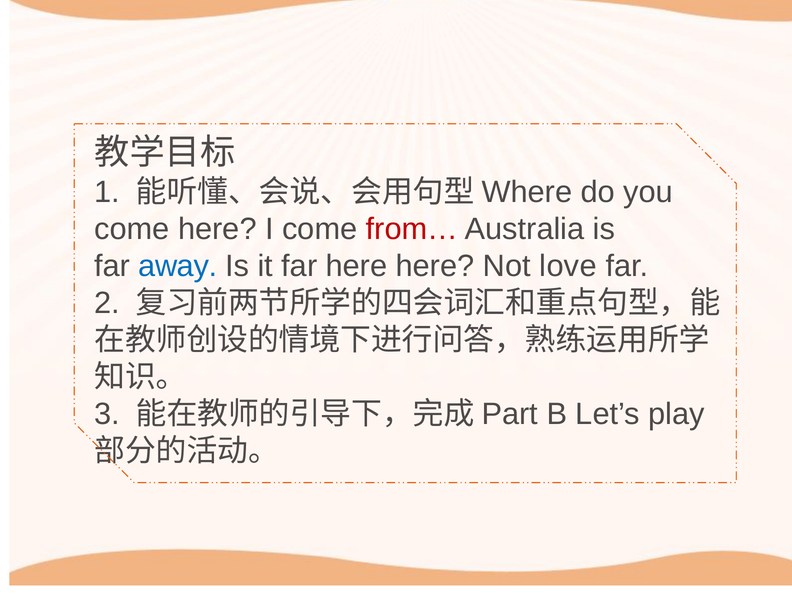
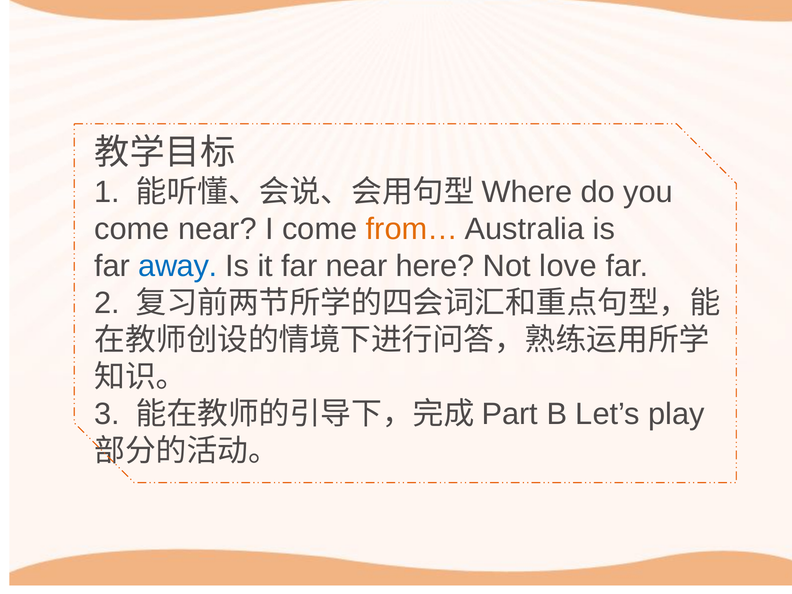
come here: here -> near
from… colour: red -> orange
far here: here -> near
